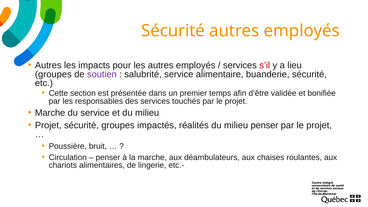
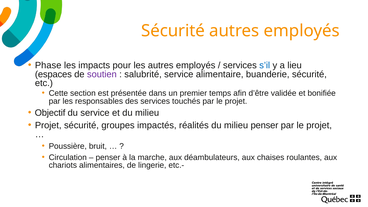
Autres at (48, 65): Autres -> Phase
s’il colour: red -> blue
groupes at (53, 74): groupes -> espaces
Marche at (50, 113): Marche -> Objectif
